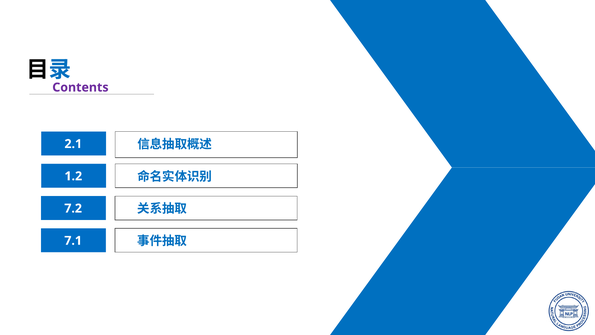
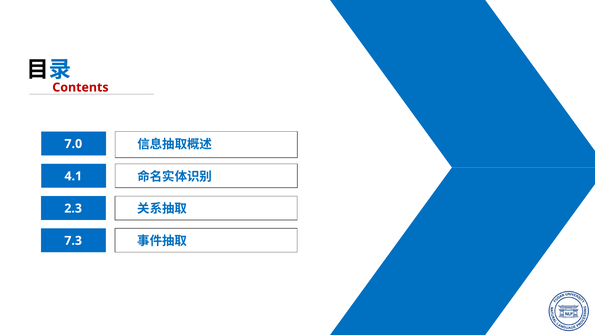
Contents colour: purple -> red
2.1: 2.1 -> 7.0
1.2: 1.2 -> 4.1
7.2: 7.2 -> 2.3
7.1: 7.1 -> 7.3
